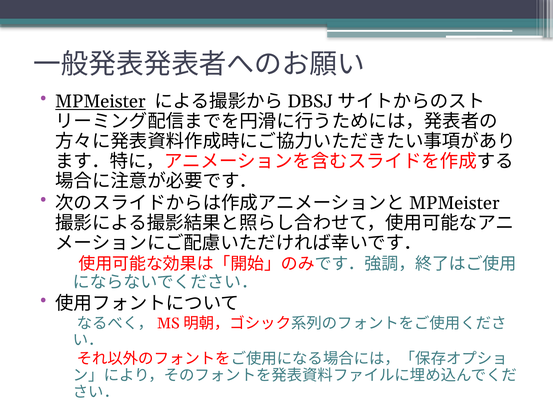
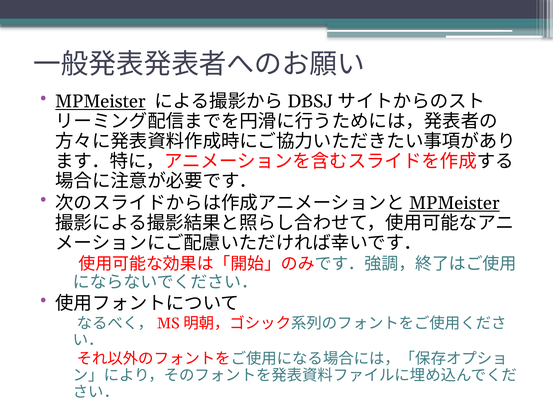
MPMeister at (454, 203) underline: none -> present
